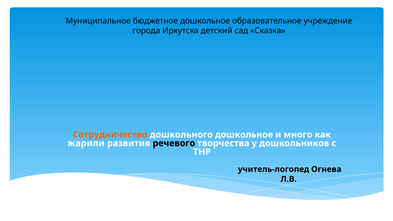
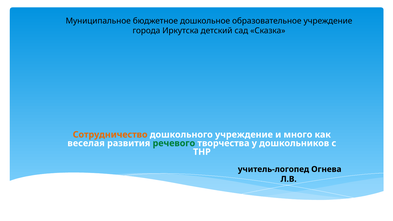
дошкольного дошкольное: дошкольное -> учреждение
жарили: жарили -> веселая
речевого colour: black -> green
